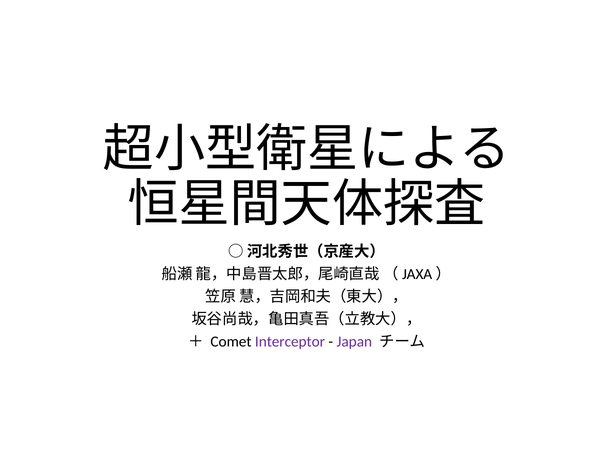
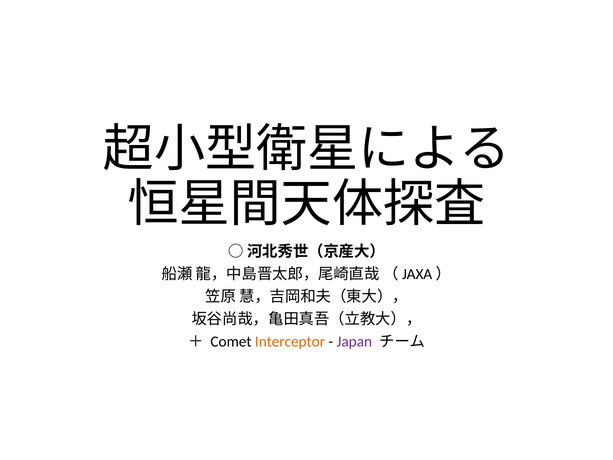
Interceptor colour: purple -> orange
